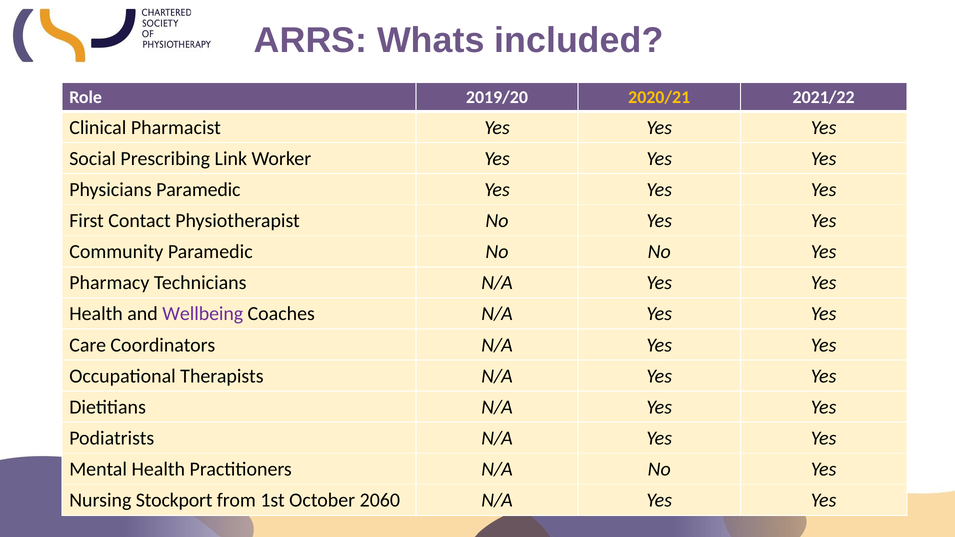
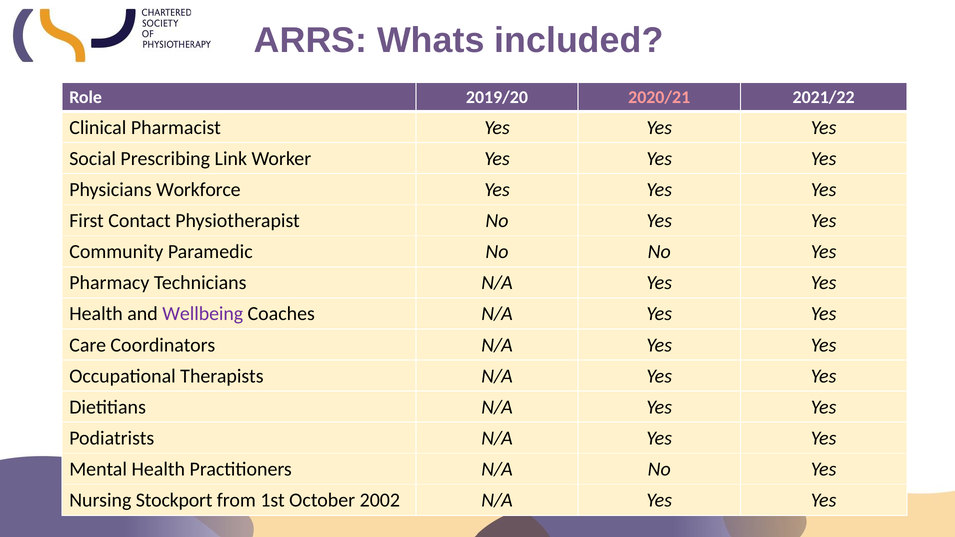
2020/21 colour: yellow -> pink
Physicians Paramedic: Paramedic -> Workforce
2060: 2060 -> 2002
